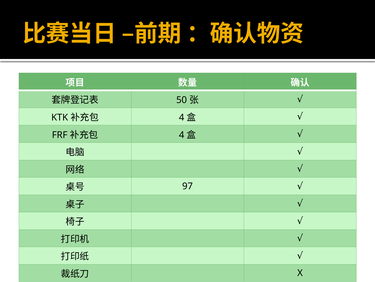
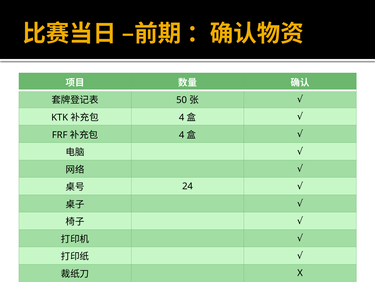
97: 97 -> 24
